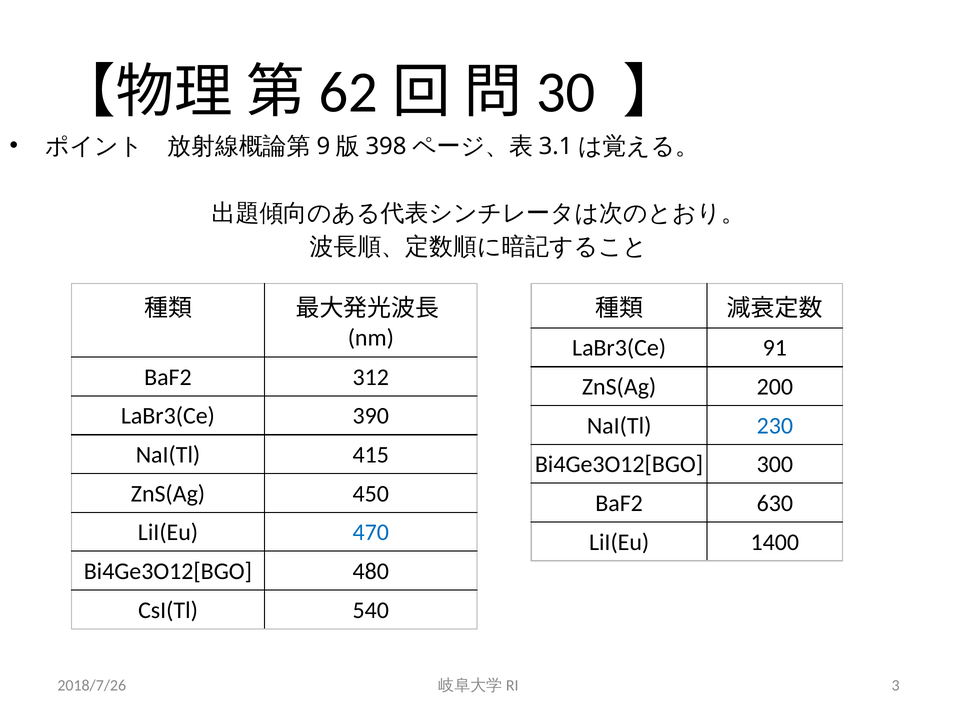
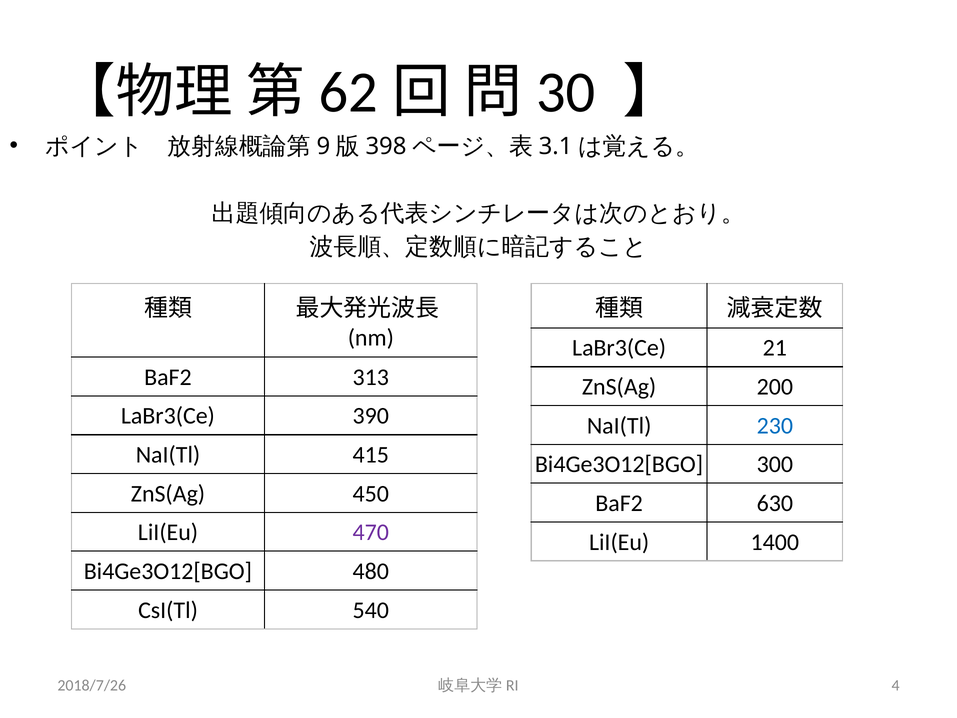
91: 91 -> 21
312: 312 -> 313
470 colour: blue -> purple
3: 3 -> 4
